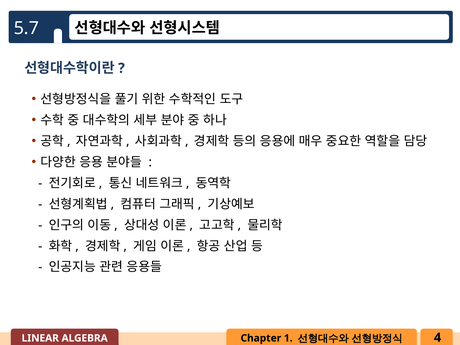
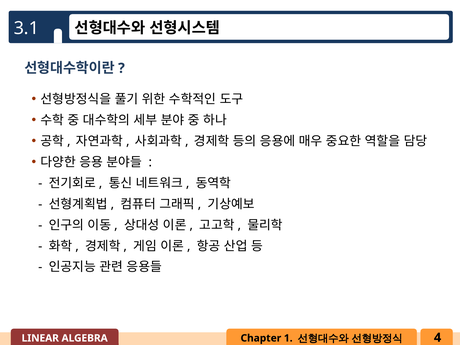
5.7: 5.7 -> 3.1
